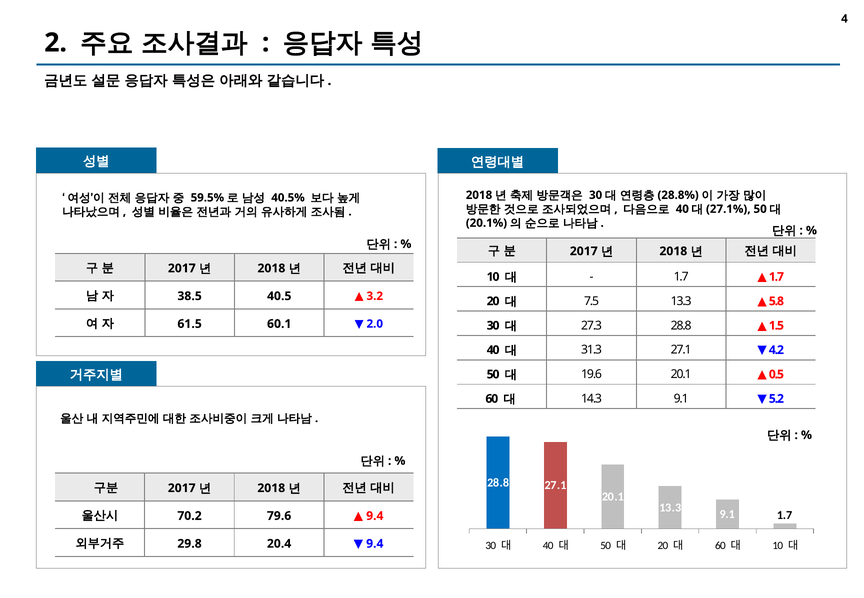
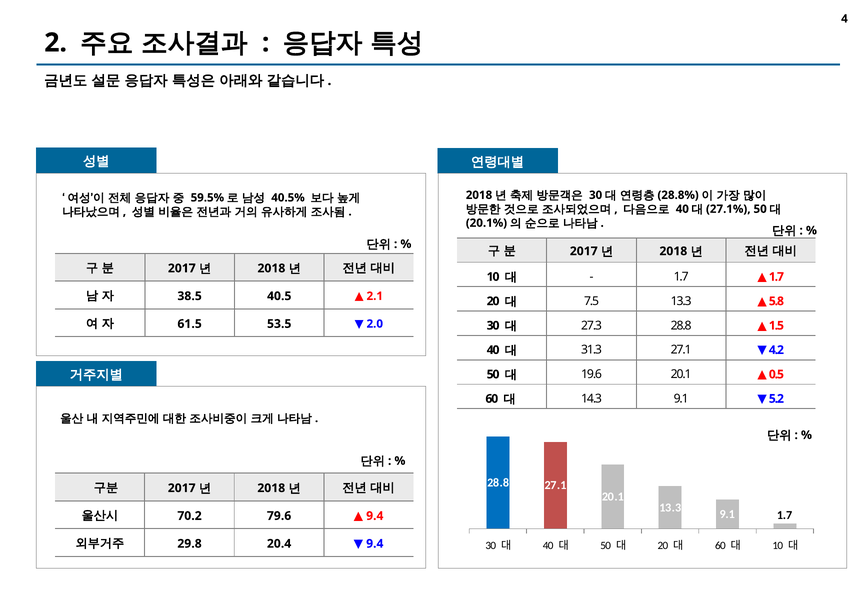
3.2: 3.2 -> 2.1
60.1: 60.1 -> 53.5
